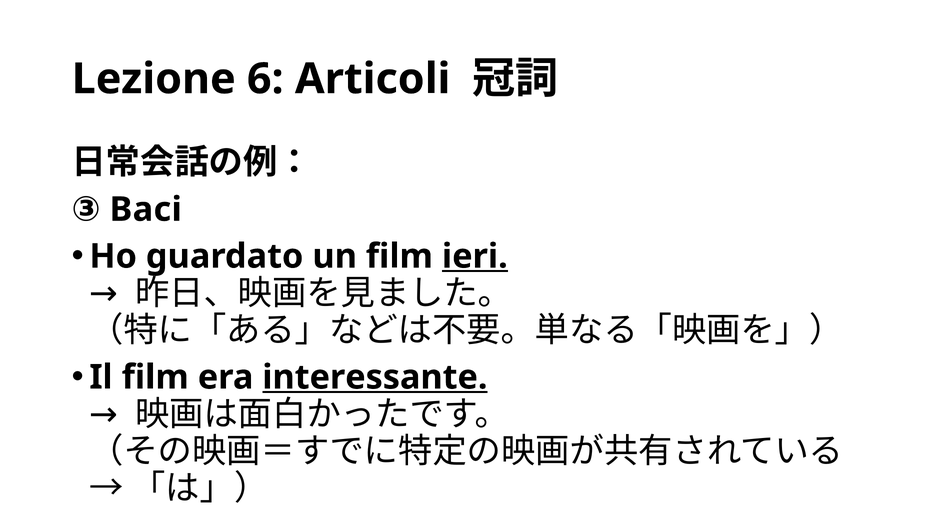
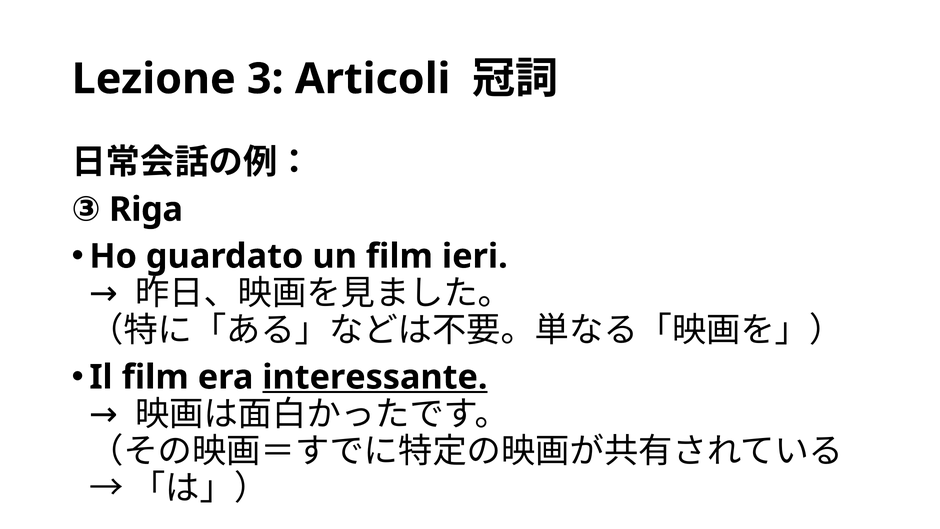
6: 6 -> 3
Baci: Baci -> Riga
ieri underline: present -> none
